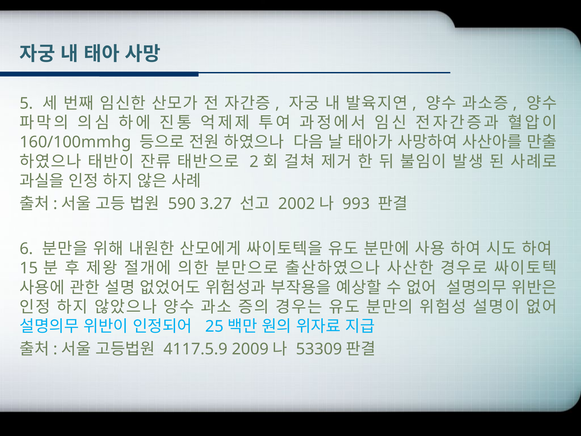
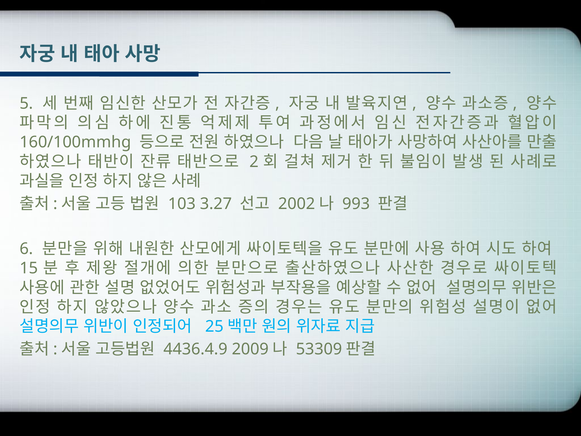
590: 590 -> 103
4117.5.9: 4117.5.9 -> 4436.4.9
